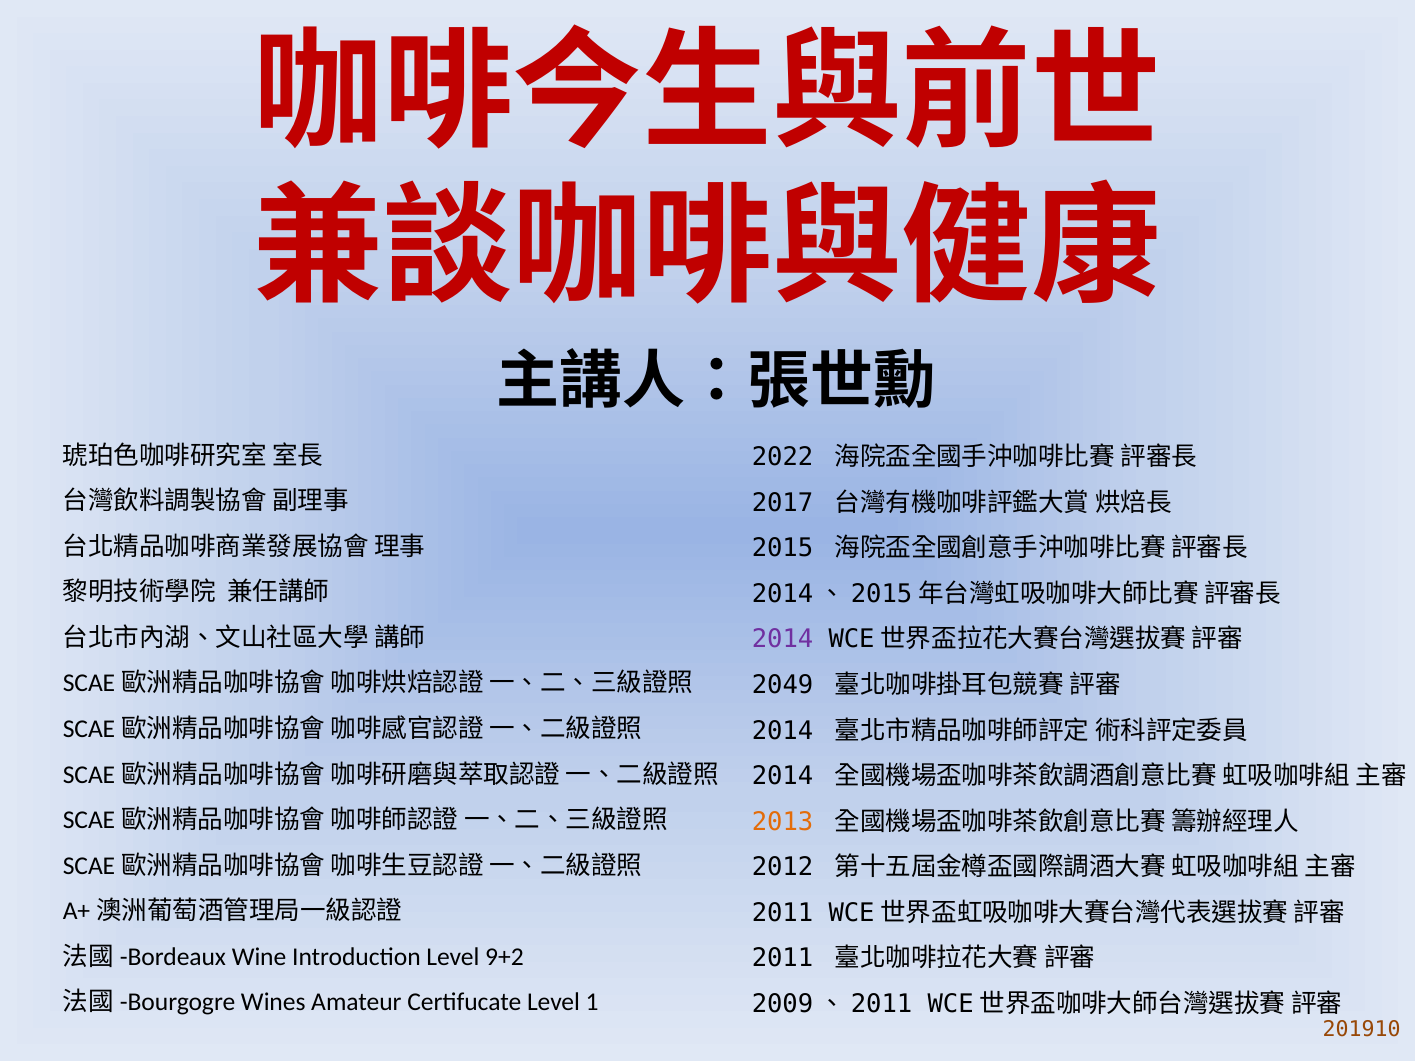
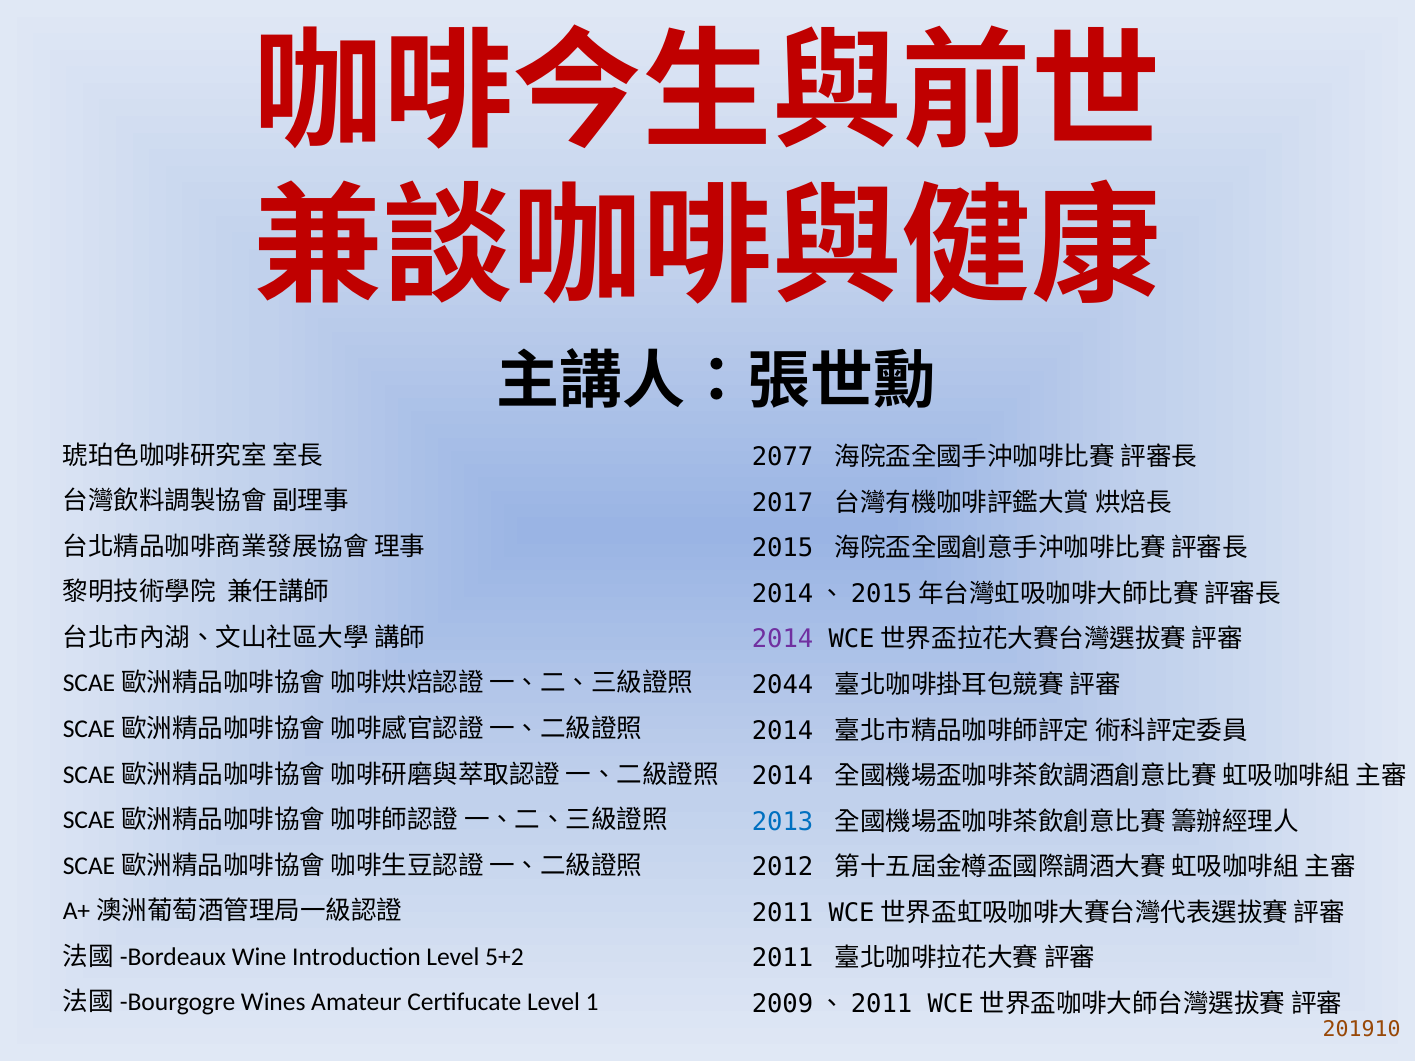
2022: 2022 -> 2077
2049: 2049 -> 2044
2013 colour: orange -> blue
9+2: 9+2 -> 5+2
